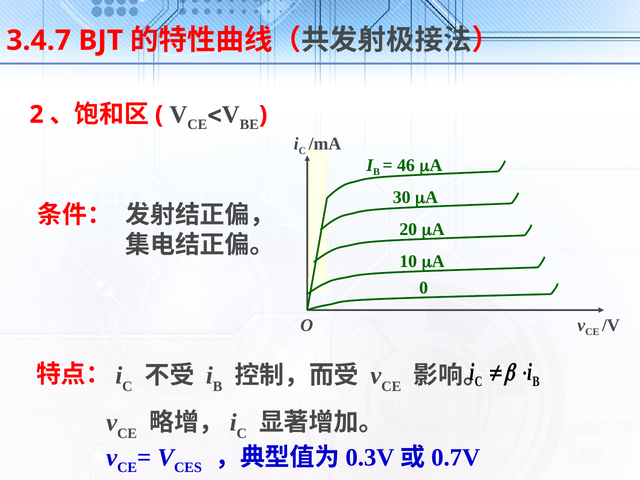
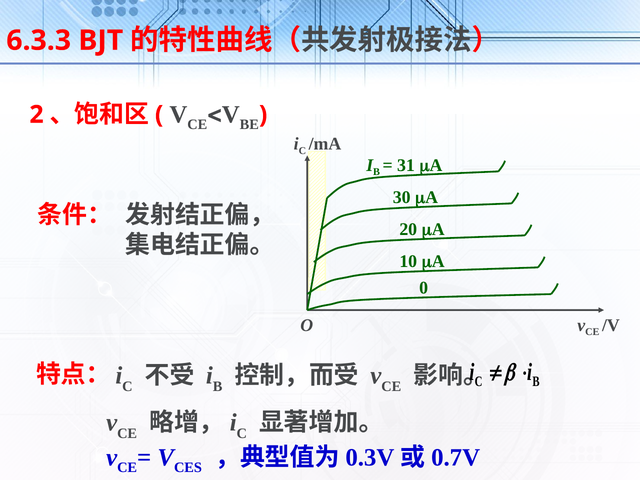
3.4.7: 3.4.7 -> 6.3.3
46: 46 -> 31
